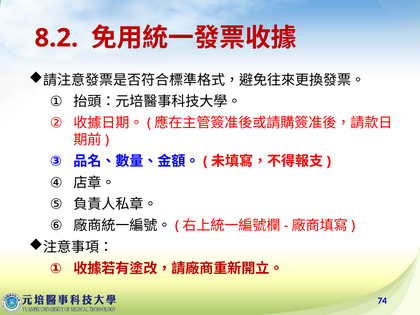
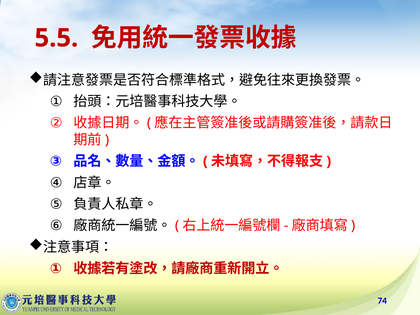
8.2: 8.2 -> 5.5
